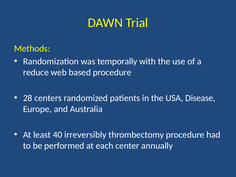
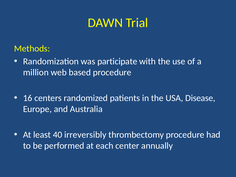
temporally: temporally -> participate
reduce: reduce -> million
28: 28 -> 16
